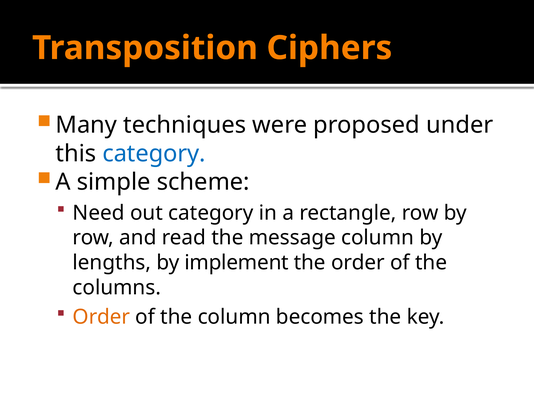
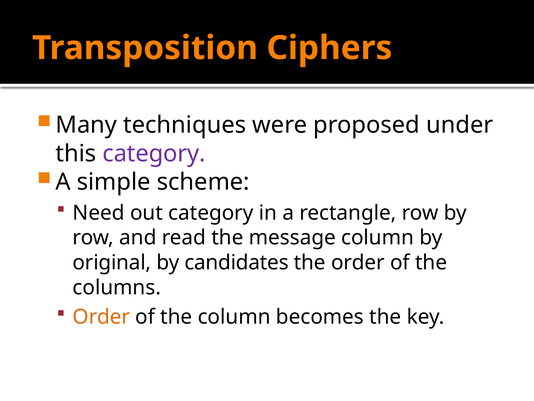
category at (154, 153) colour: blue -> purple
lengths: lengths -> original
implement: implement -> candidates
